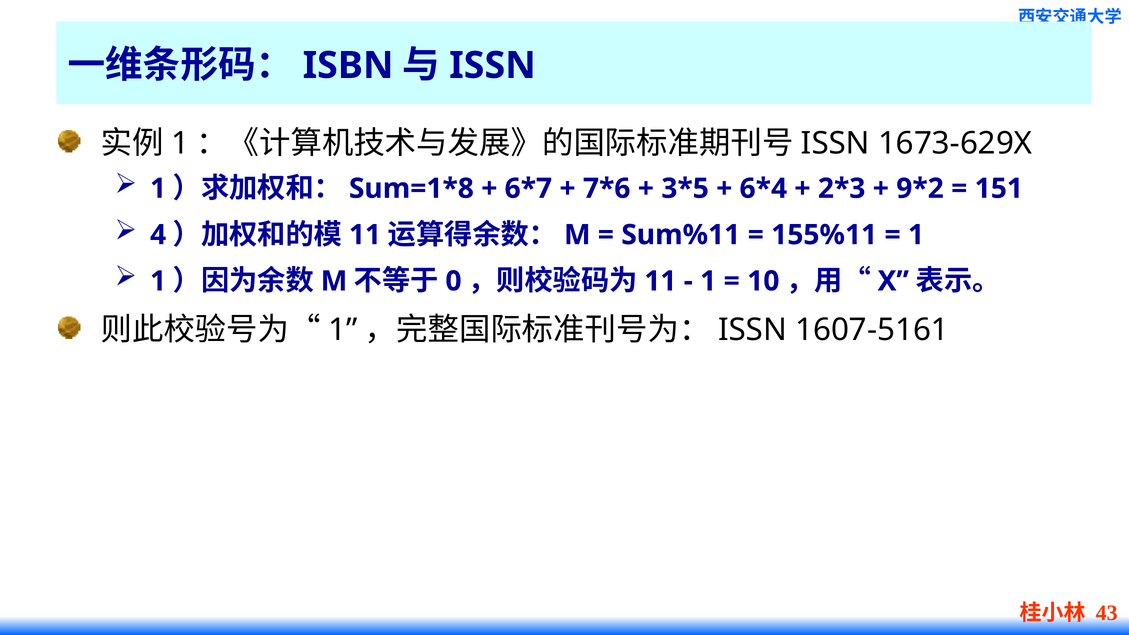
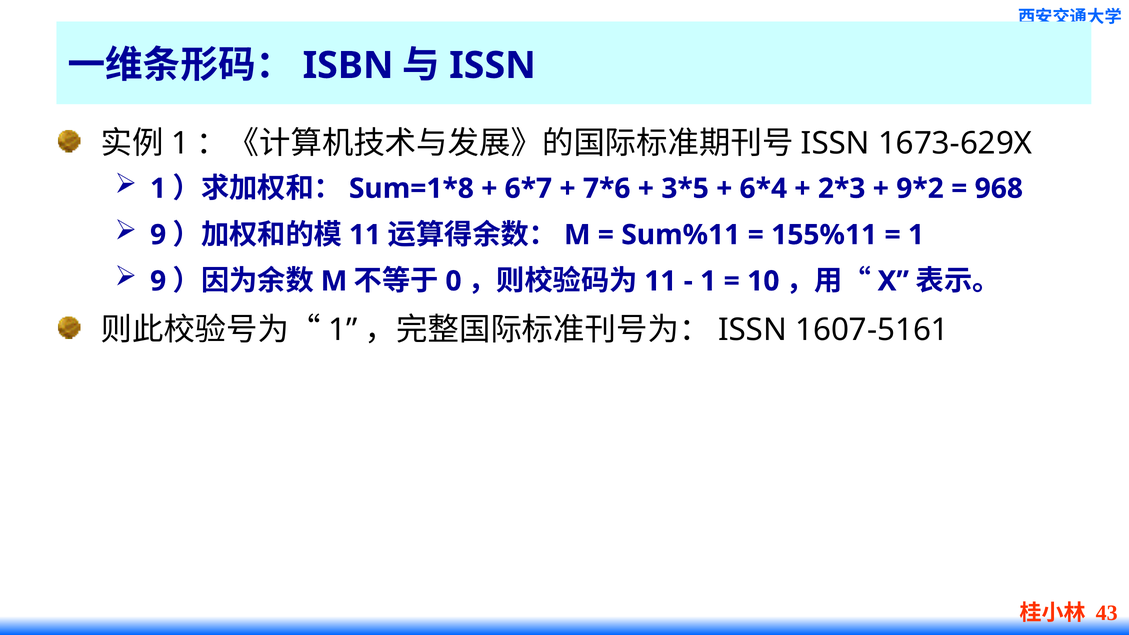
151: 151 -> 968
4 at (158, 235): 4 -> 9
1 at (158, 281): 1 -> 9
